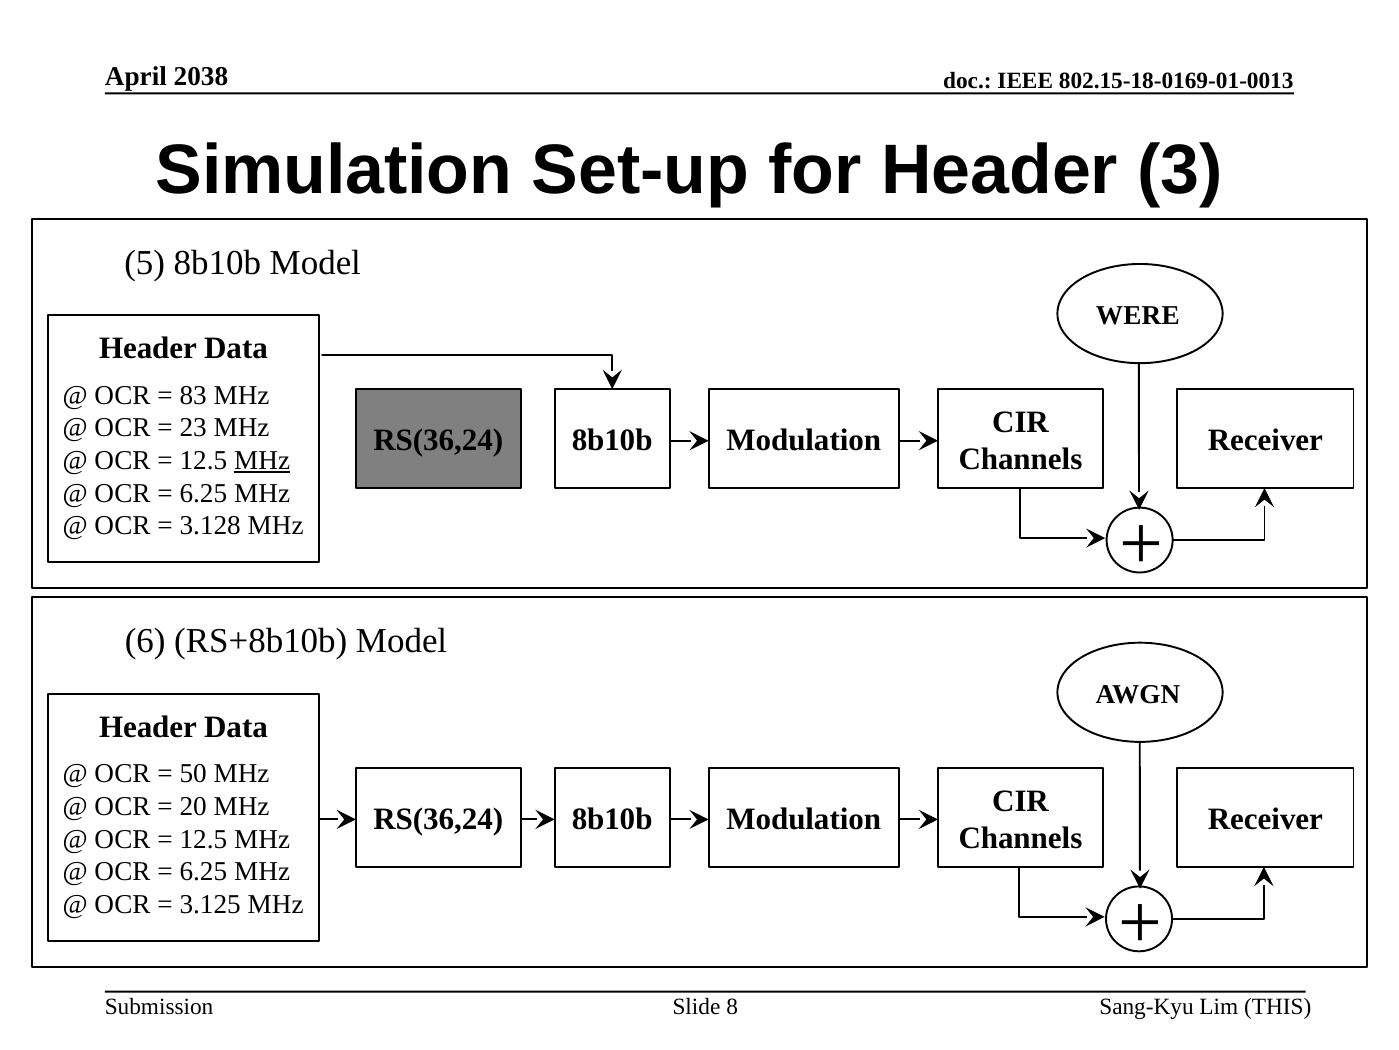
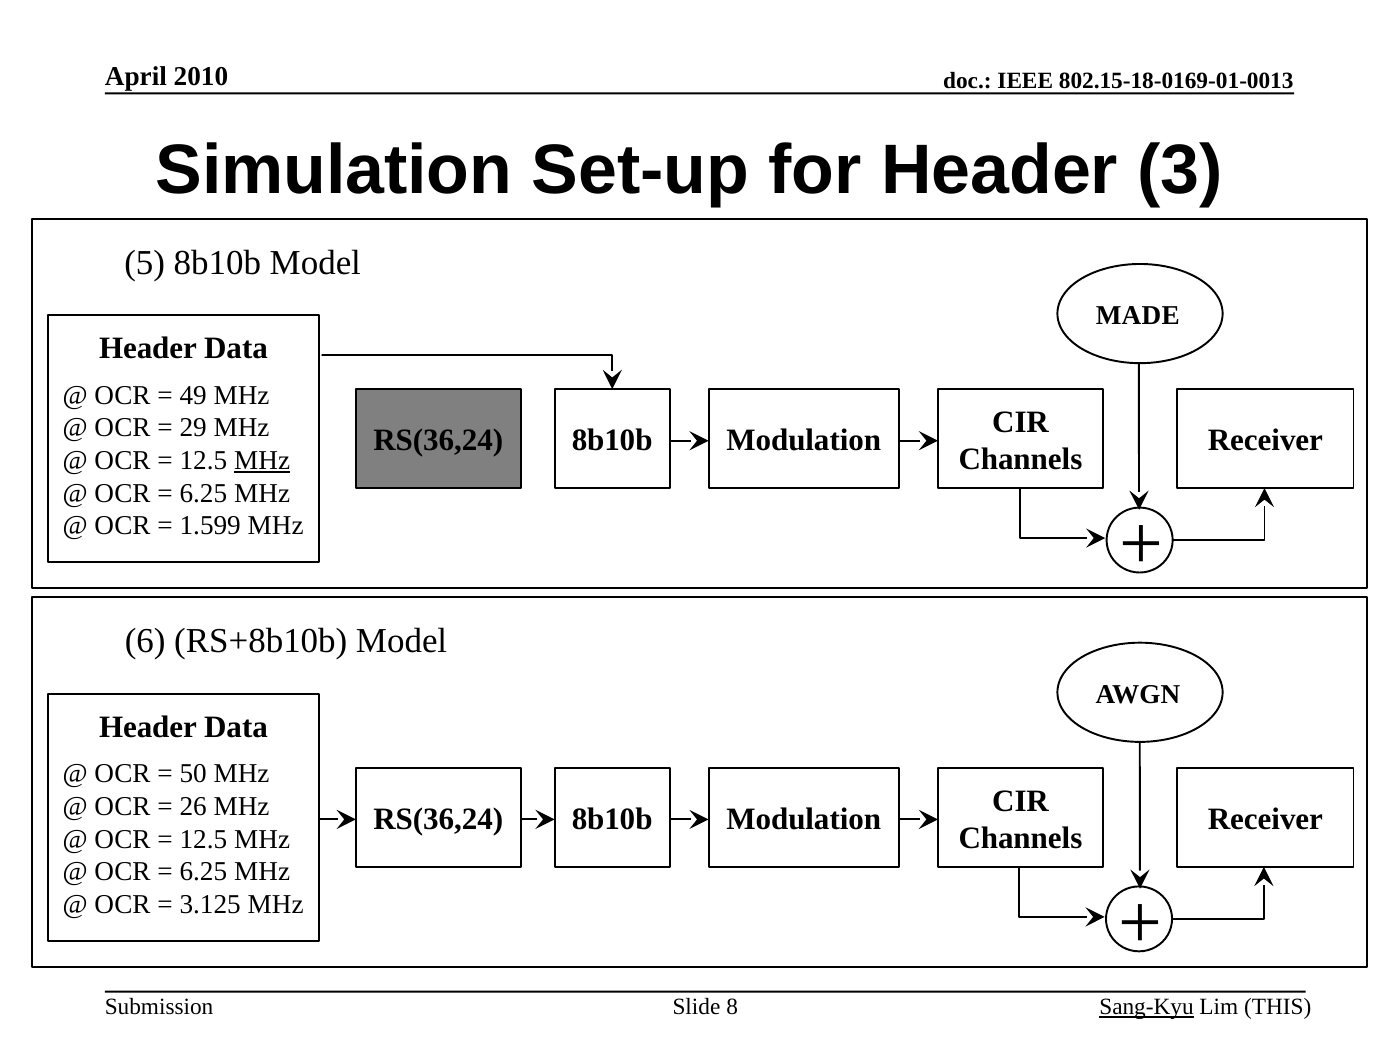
2038: 2038 -> 2010
WERE: WERE -> MADE
83: 83 -> 49
23: 23 -> 29
3.128: 3.128 -> 1.599
20: 20 -> 26
Sang-Kyu underline: none -> present
